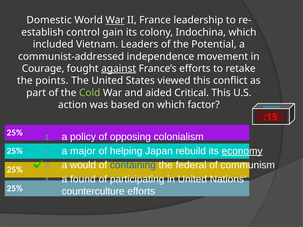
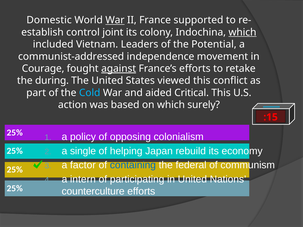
leadership: leadership -> supported
gain: gain -> joint
which at (242, 32) underline: none -> present
points: points -> during
Cold colour: light green -> light blue
factor: factor -> surely
major: major -> single
economy underline: present -> none
would: would -> factor
found: found -> intern
